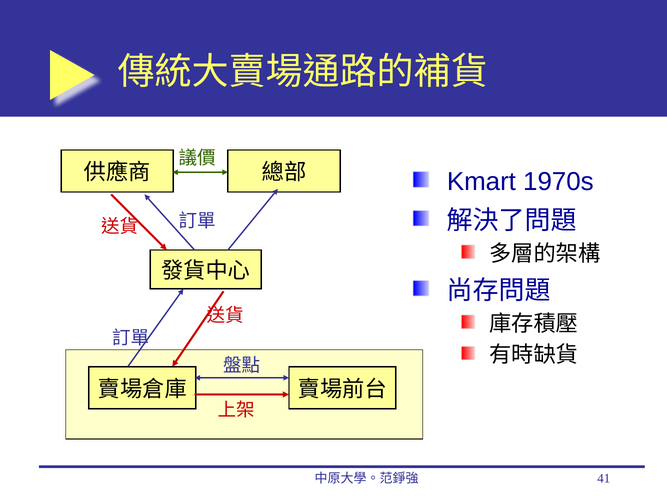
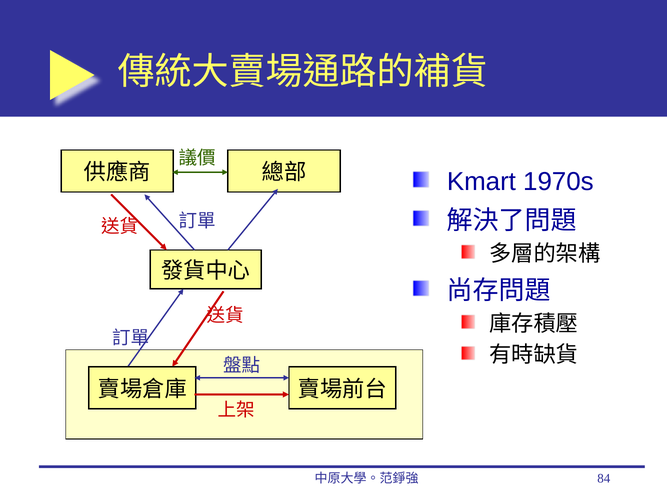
41: 41 -> 84
